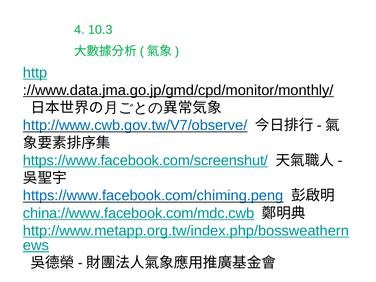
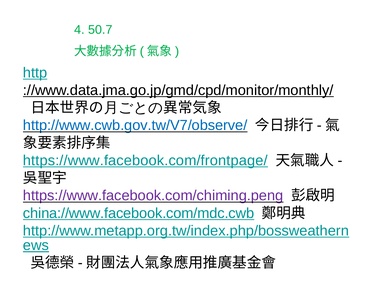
10.3: 10.3 -> 50.7
https://www.facebook.com/screenshut/: https://www.facebook.com/screenshut/ -> https://www.facebook.com/frontpage/
https://www.facebook.com/chiming.peng colour: blue -> purple
